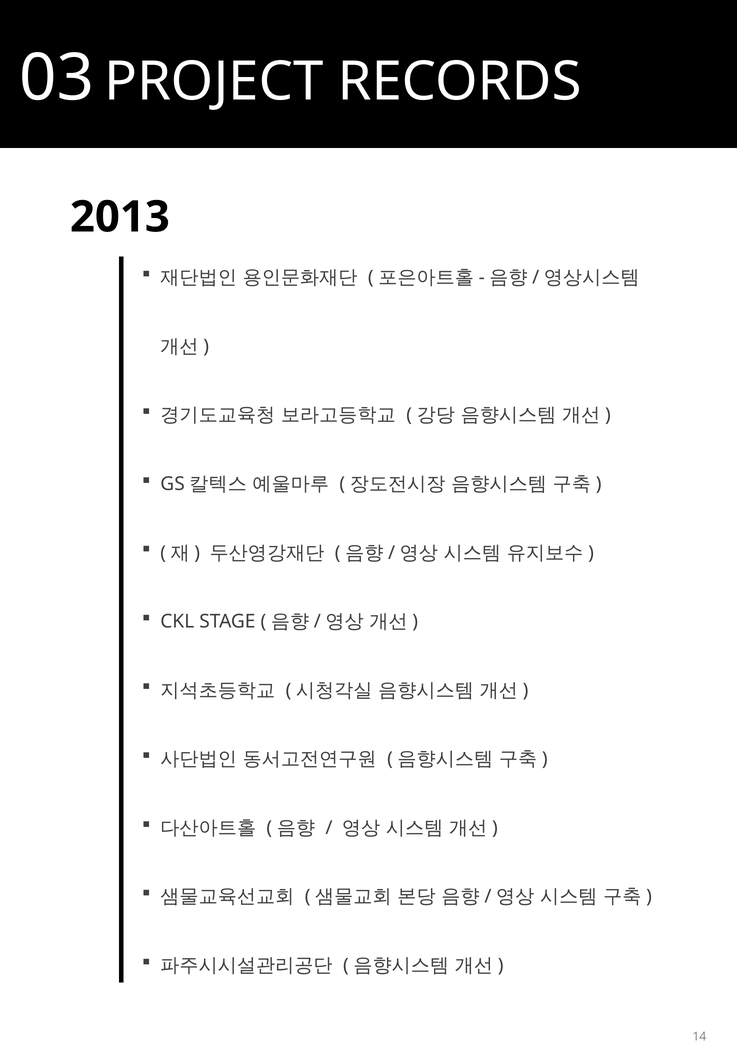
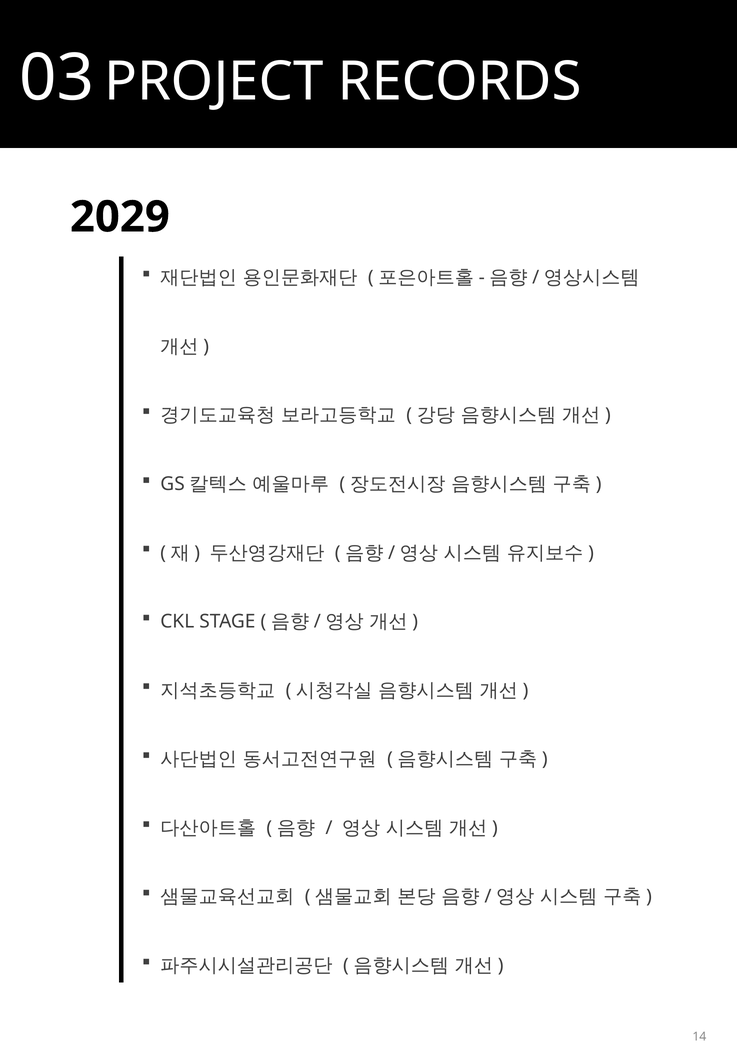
2013: 2013 -> 2029
